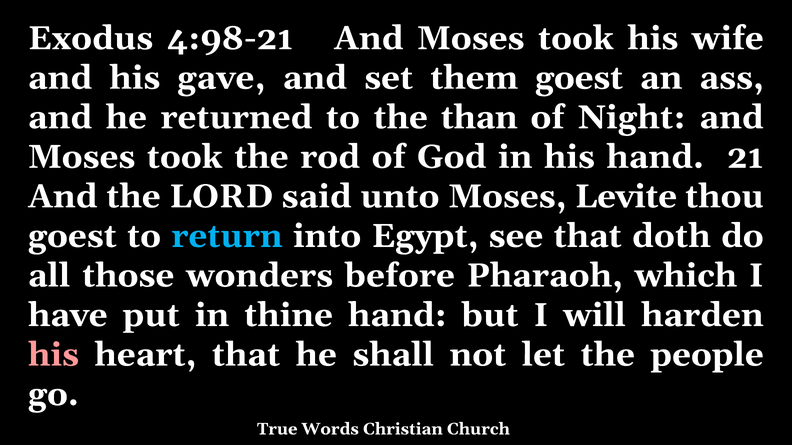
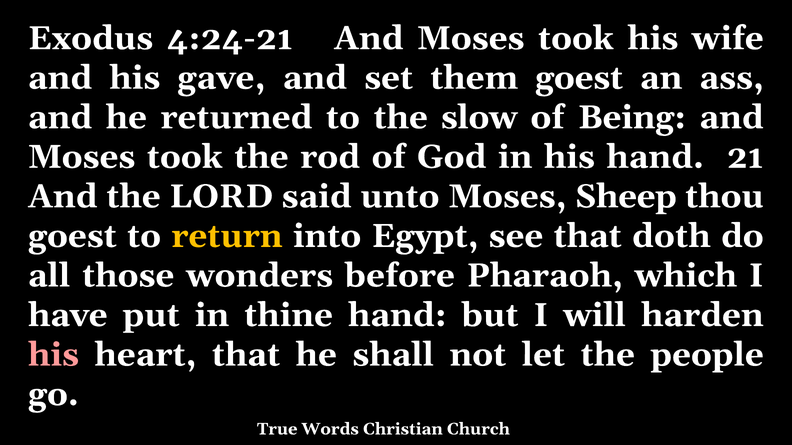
4:98-21: 4:98-21 -> 4:24-21
than: than -> slow
Night: Night -> Being
Levite: Levite -> Sheep
return colour: light blue -> yellow
